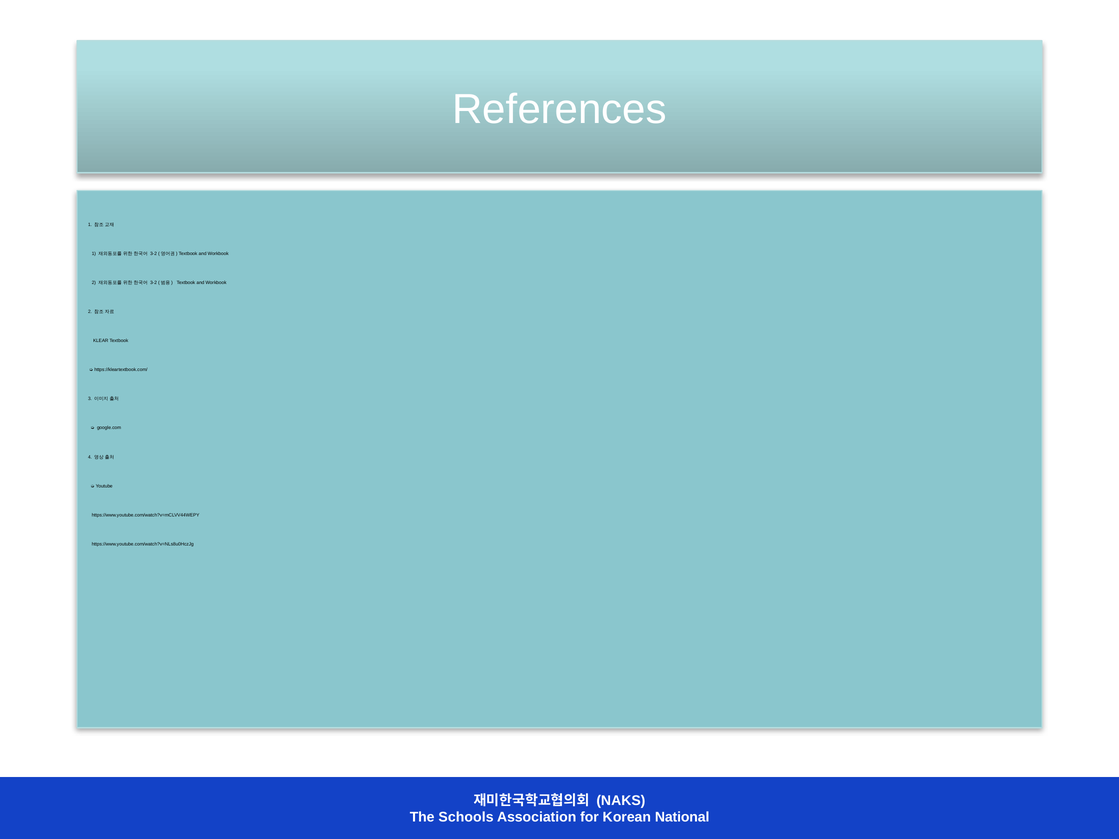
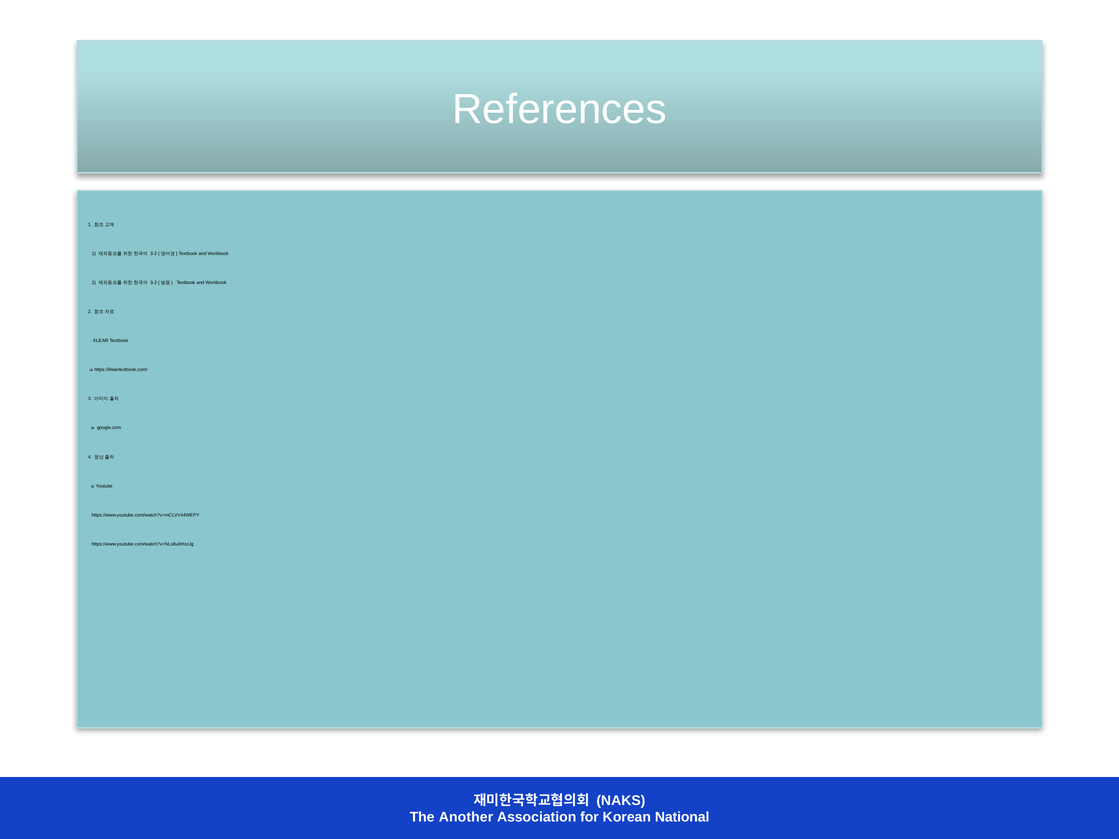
Schools: Schools -> Another
